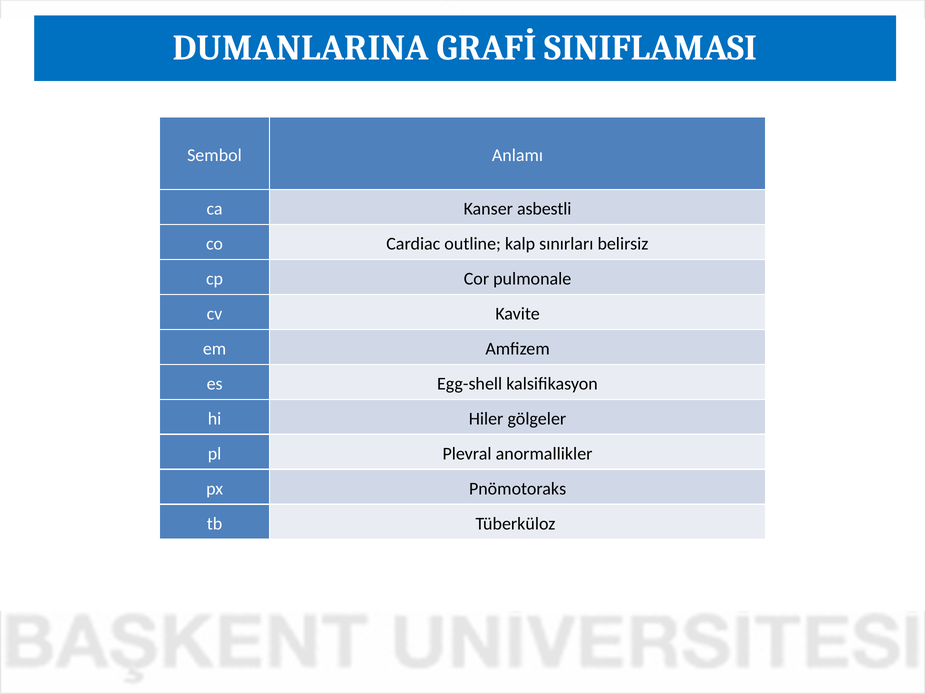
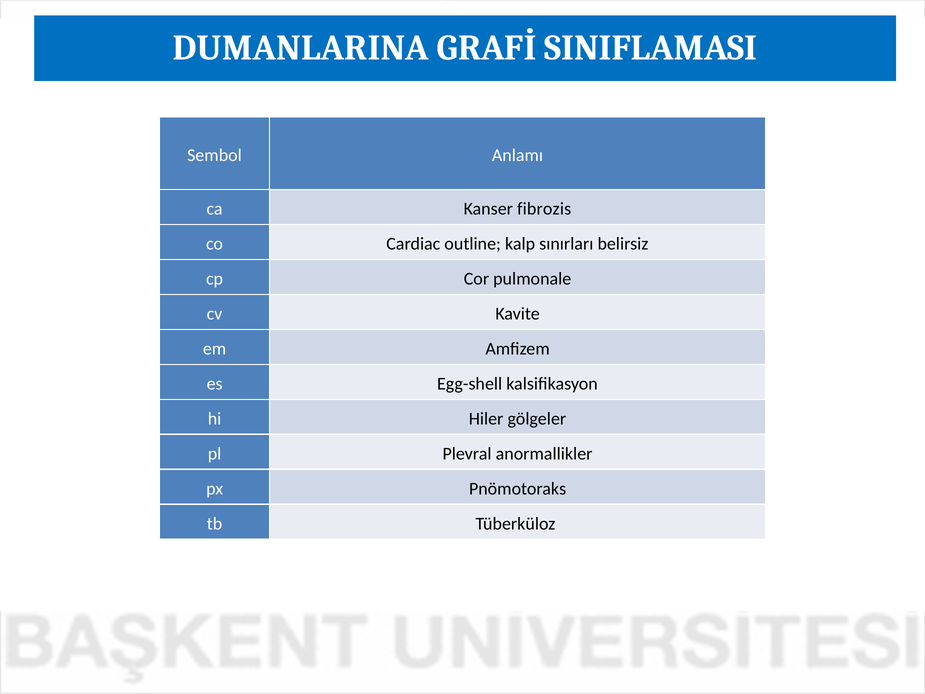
asbestli: asbestli -> fibrozis
